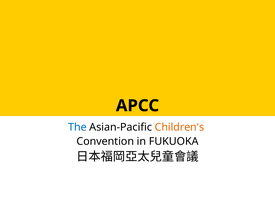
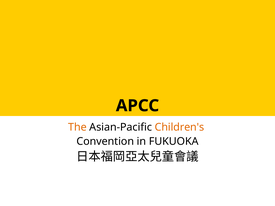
The colour: blue -> orange
